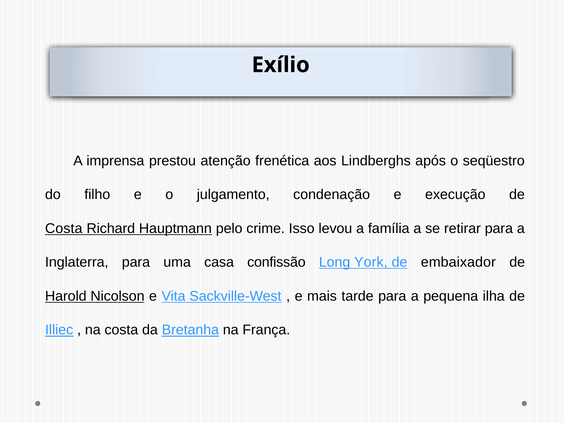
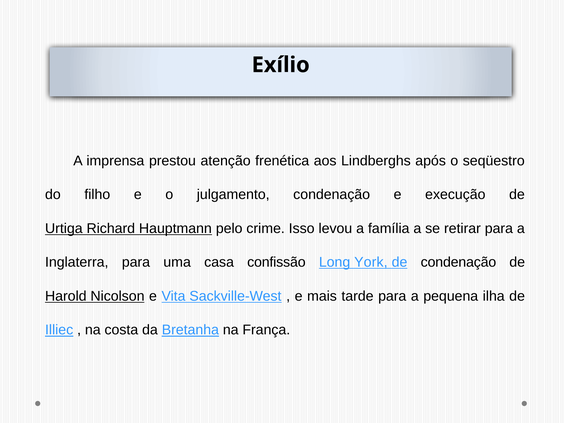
Costa at (64, 228): Costa -> Urtiga
de embaixador: embaixador -> condenação
